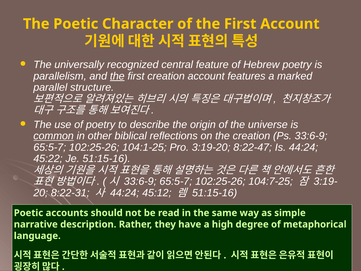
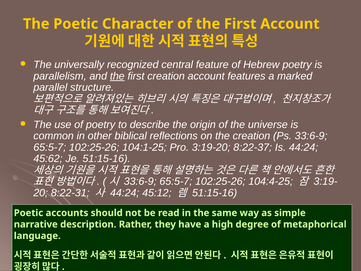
common underline: present -> none
8:22-47: 8:22-47 -> 8:22-37
45:22: 45:22 -> 45:62
104:7-25: 104:7-25 -> 104:4-25
